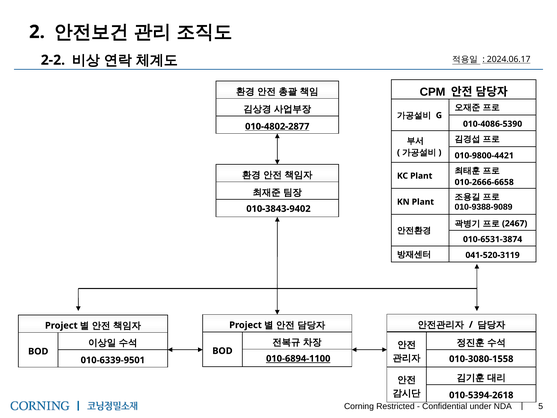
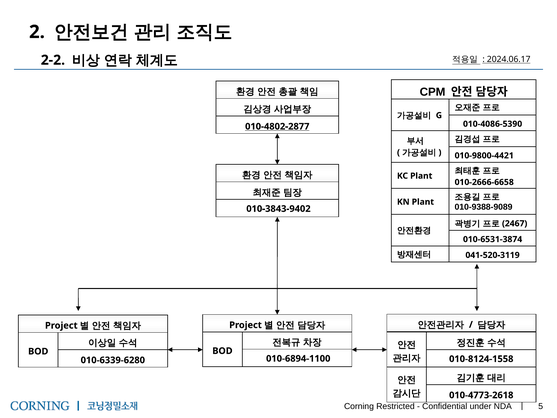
010-6894-1100 underline: present -> none
010-3080-1558: 010-3080-1558 -> 010-8124-1558
010-6339-9501: 010-6339-9501 -> 010-6339-6280
010-5394-2618: 010-5394-2618 -> 010-4773-2618
